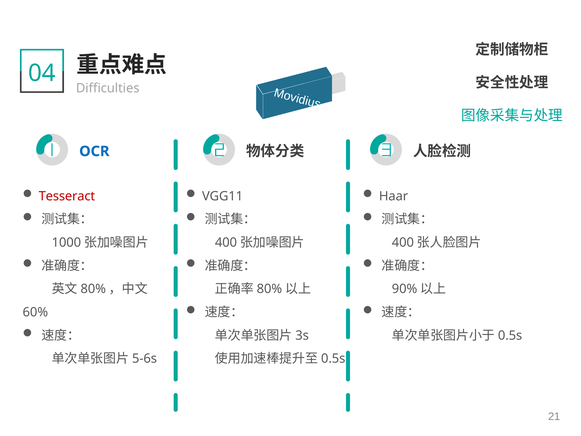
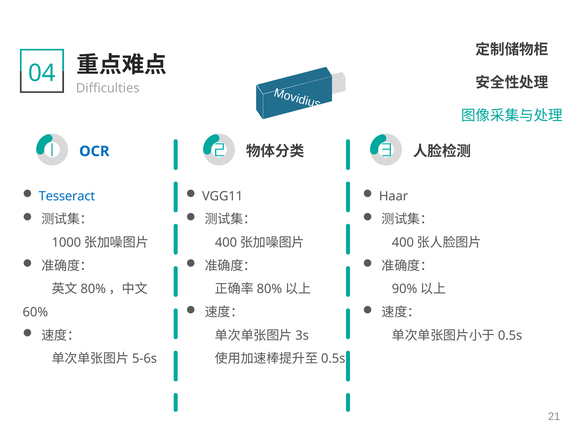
Tesseract colour: red -> blue
